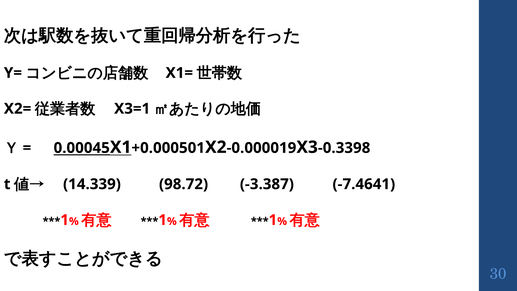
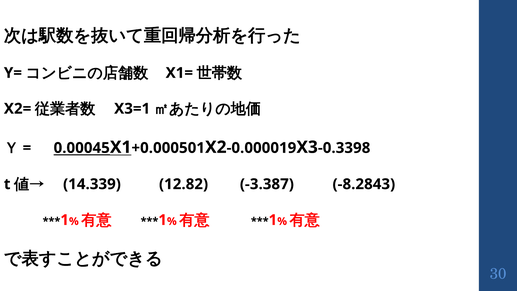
98.72: 98.72 -> 12.82
-7.4641: -7.4641 -> -8.2843
